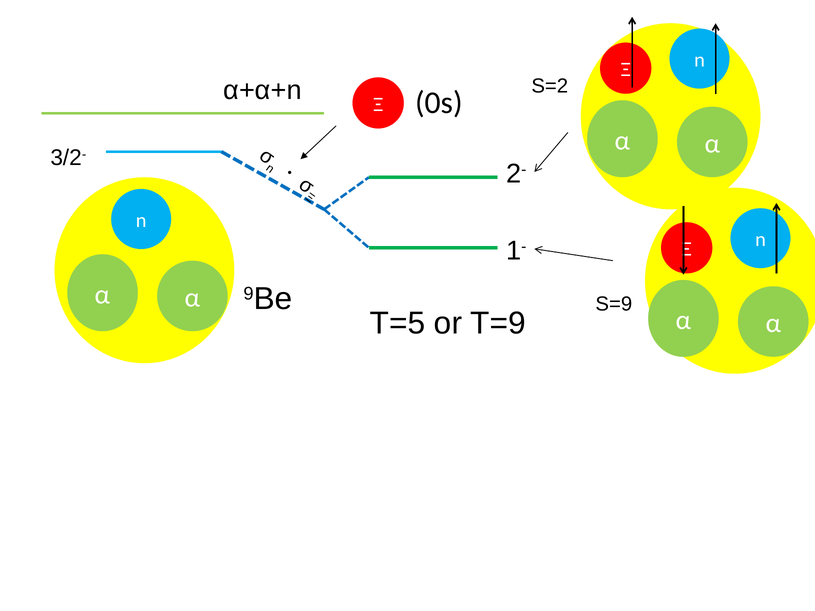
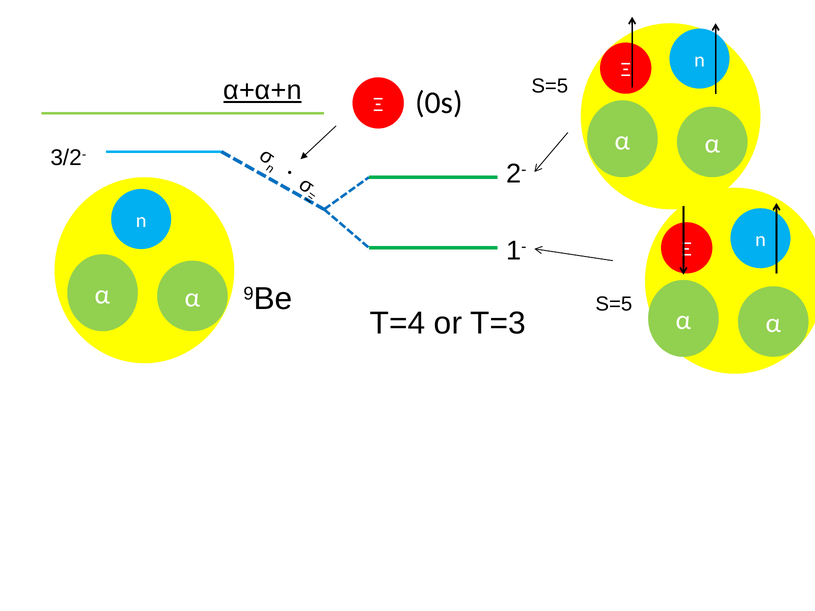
S=2 at (550, 86): S=2 -> S=5
α+α+n underline: none -> present
S=9 at (614, 304): S=9 -> S=5
T=5: T=5 -> T=4
T=9: T=9 -> T=3
